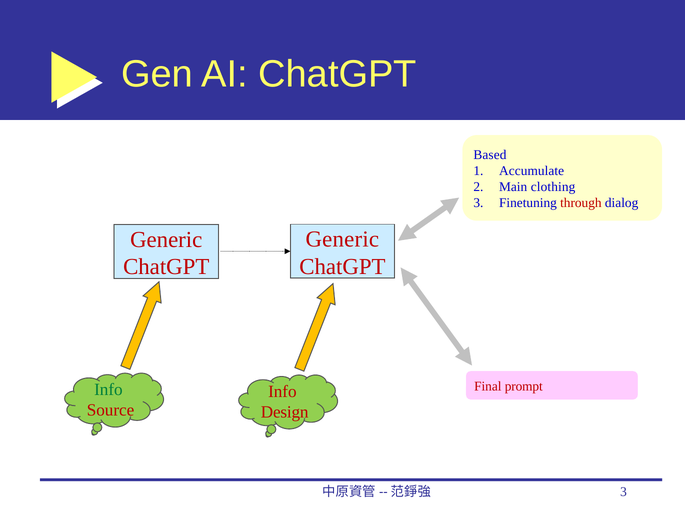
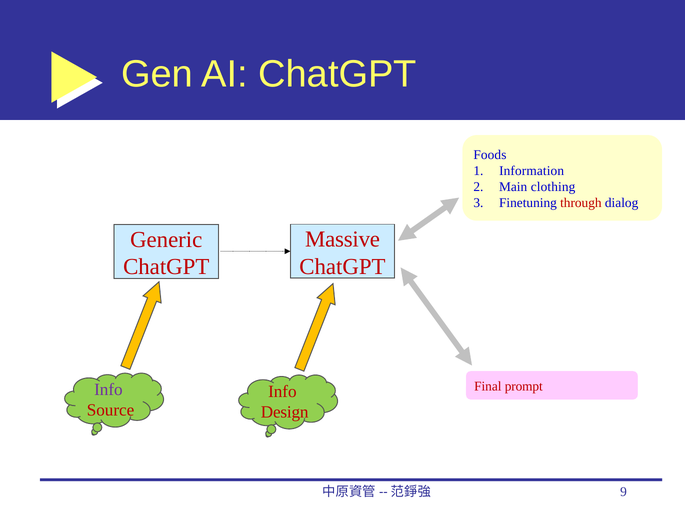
Based: Based -> Foods
Accumulate: Accumulate -> Information
Generic at (342, 239): Generic -> Massive
Info at (108, 389) colour: green -> purple
3 at (623, 492): 3 -> 9
